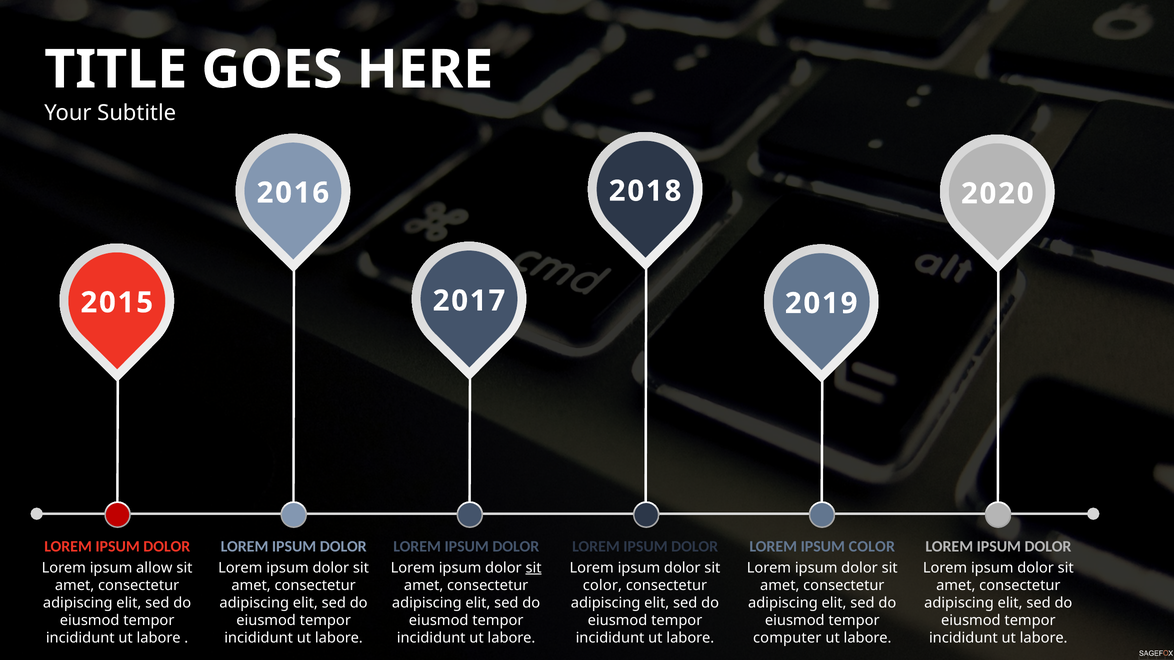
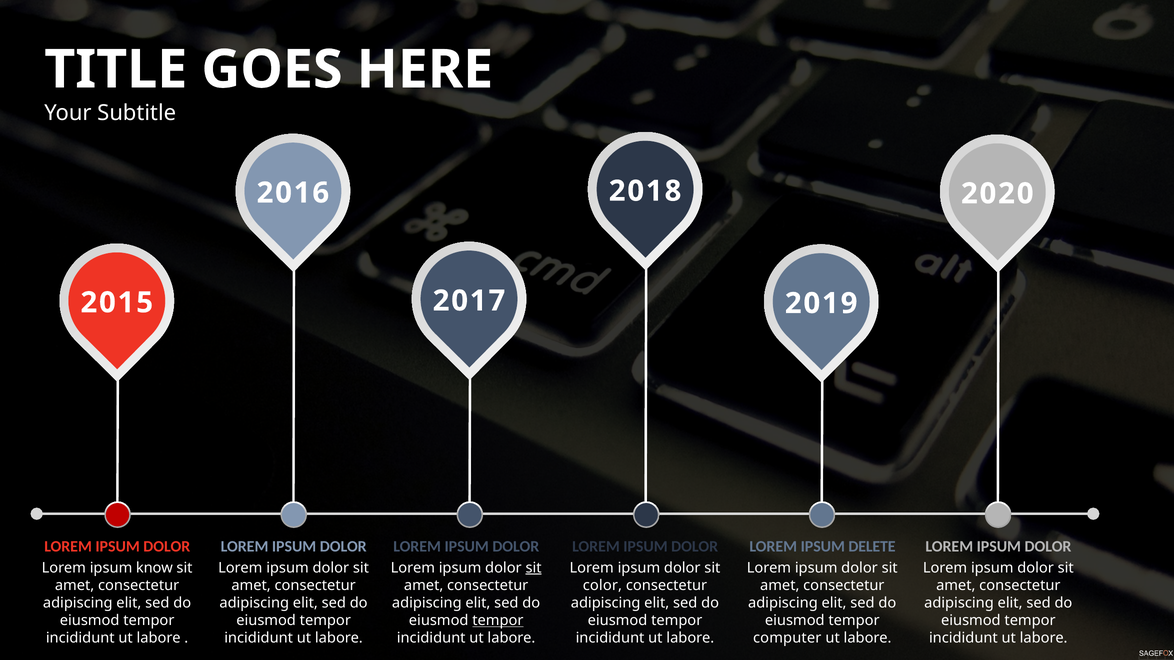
IPSUM COLOR: COLOR -> DELETE
allow: allow -> know
tempor at (498, 621) underline: none -> present
